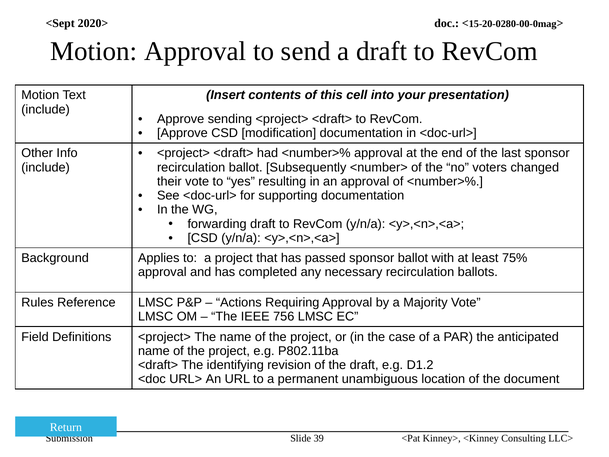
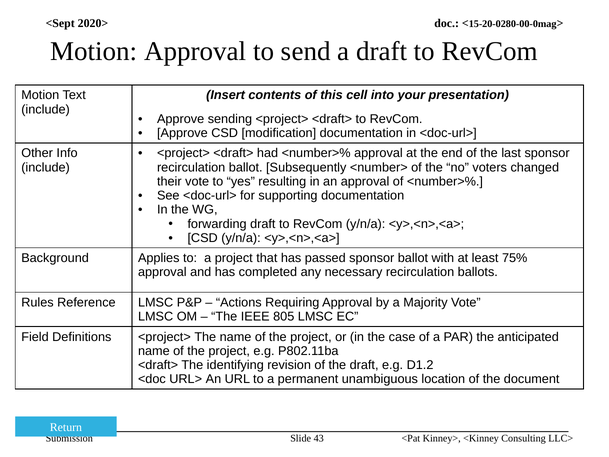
756: 756 -> 805
39: 39 -> 43
